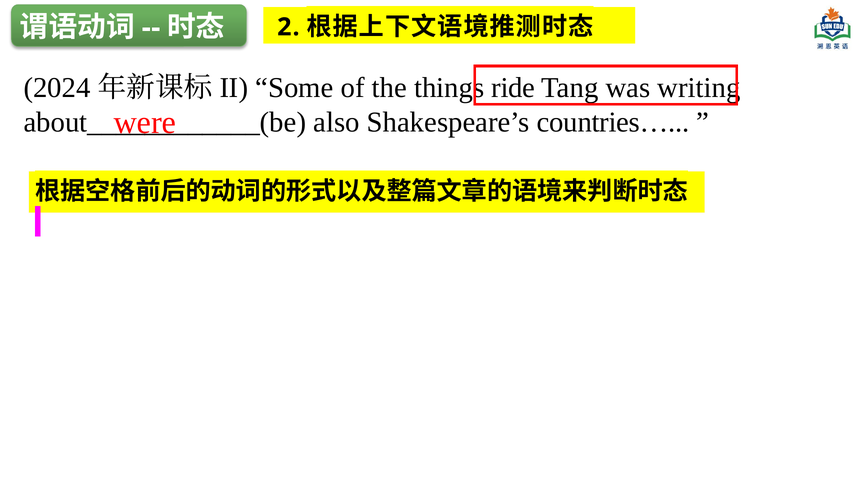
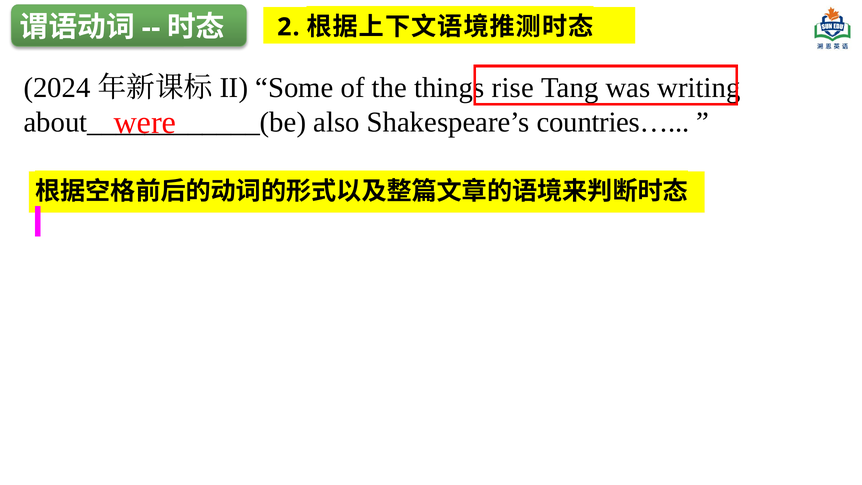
ride: ride -> rise
